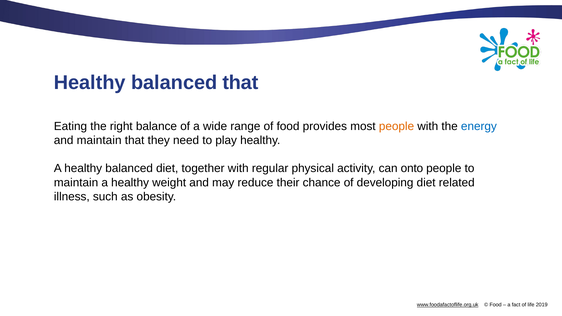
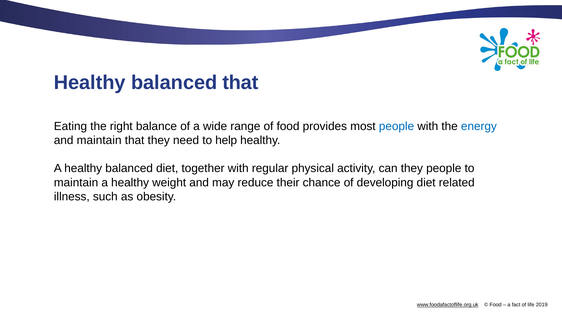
people at (397, 126) colour: orange -> blue
play: play -> help
can onto: onto -> they
